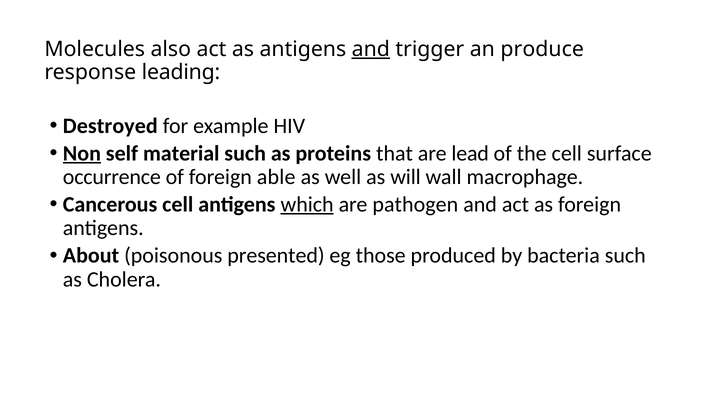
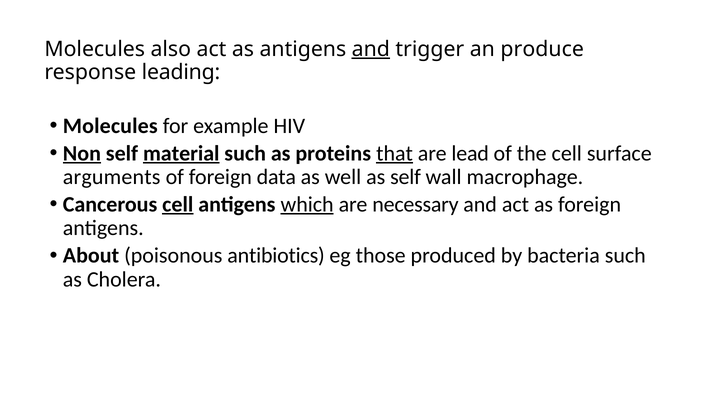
Destroyed at (110, 126): Destroyed -> Molecules
material underline: none -> present
that underline: none -> present
occurrence: occurrence -> arguments
able: able -> data
as will: will -> self
cell at (178, 204) underline: none -> present
pathogen: pathogen -> necessary
presented: presented -> antibiotics
